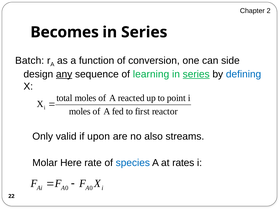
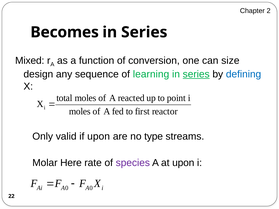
Batch: Batch -> Mixed
side: side -> size
any underline: present -> none
also: also -> type
species colour: blue -> purple
at rates: rates -> upon
